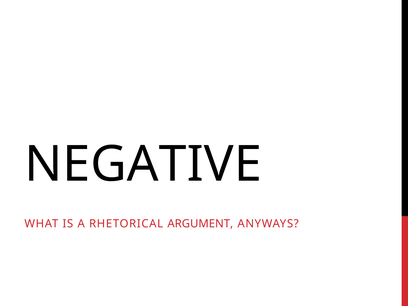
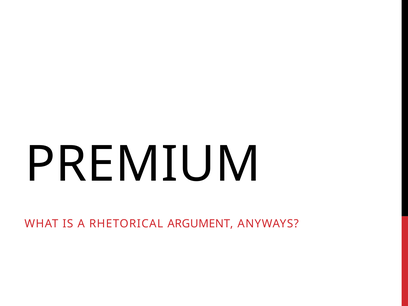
NEGATIVE: NEGATIVE -> PREMIUM
